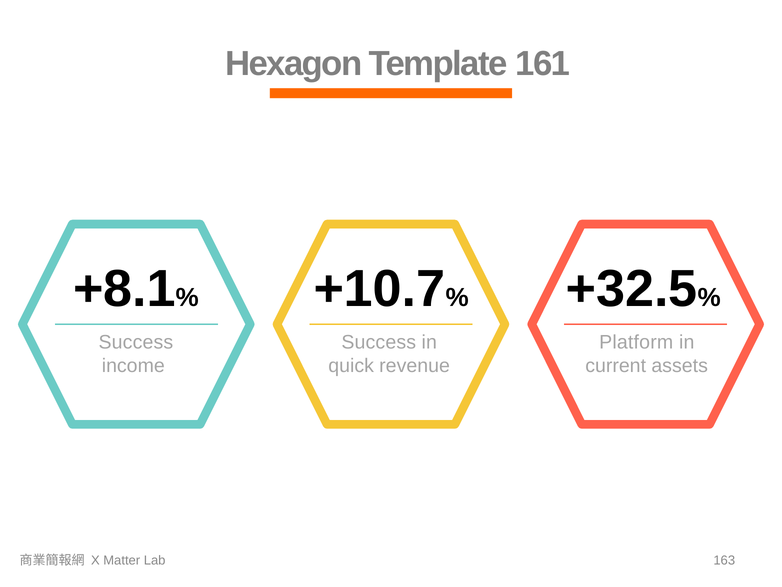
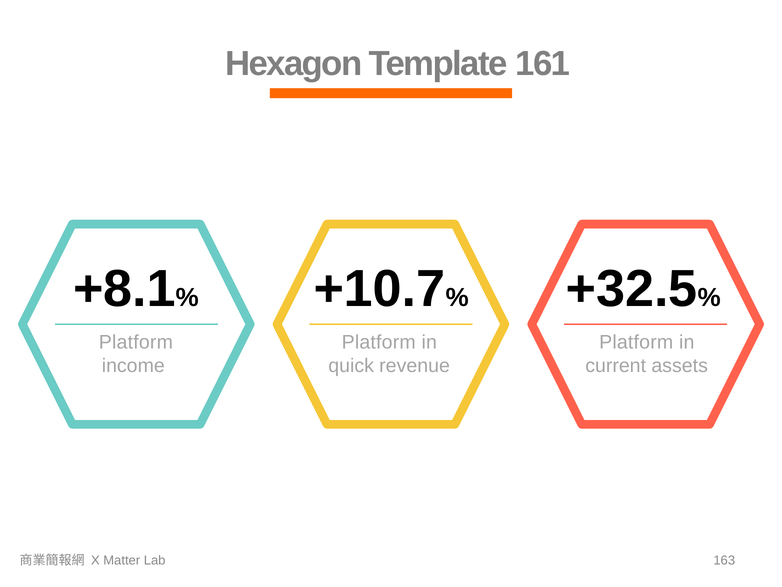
Success at (136, 342): Success -> Platform
Success at (379, 342): Success -> Platform
